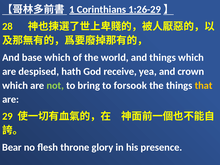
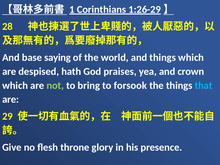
base which: which -> saying
receive: receive -> praises
that colour: yellow -> light blue
Bear: Bear -> Give
